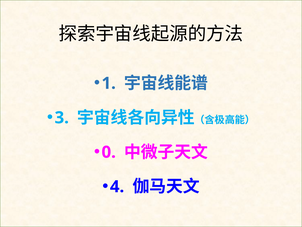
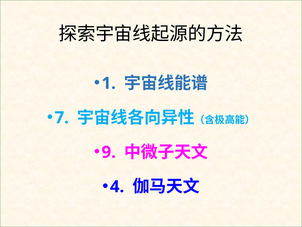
3: 3 -> 7
0: 0 -> 9
